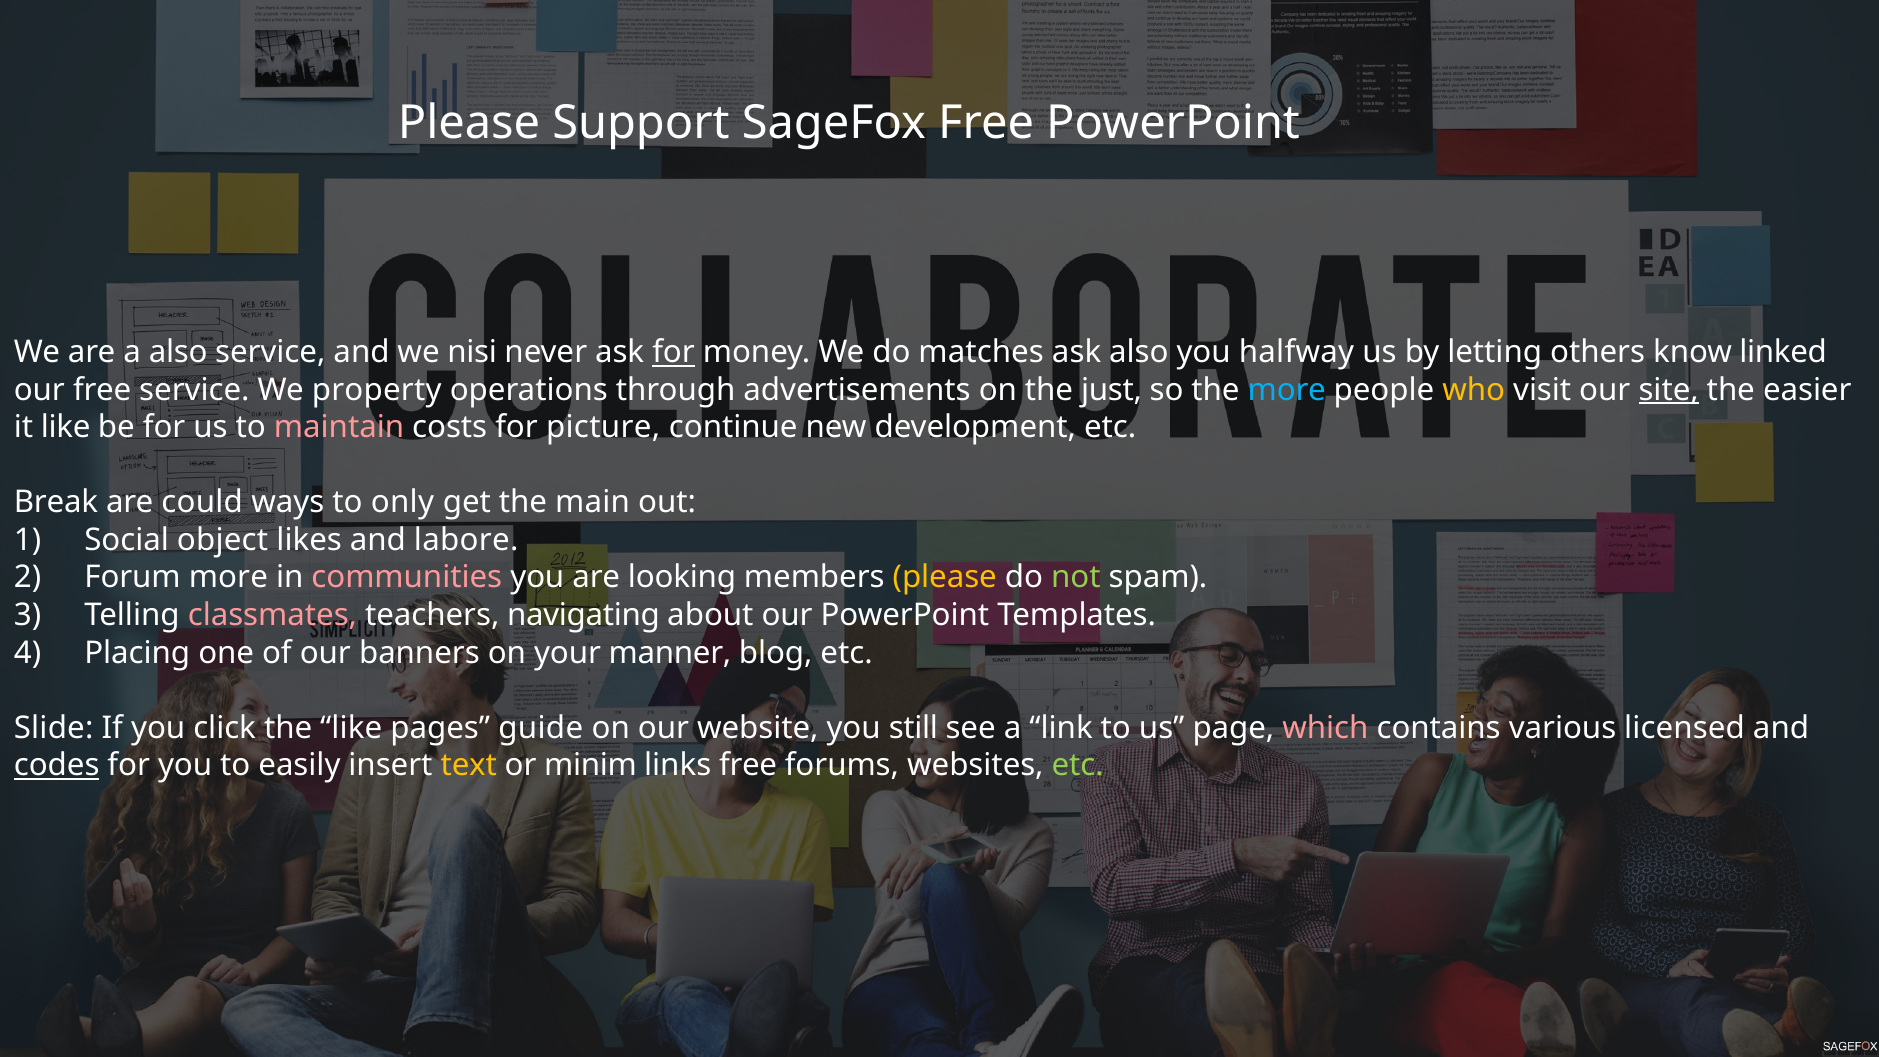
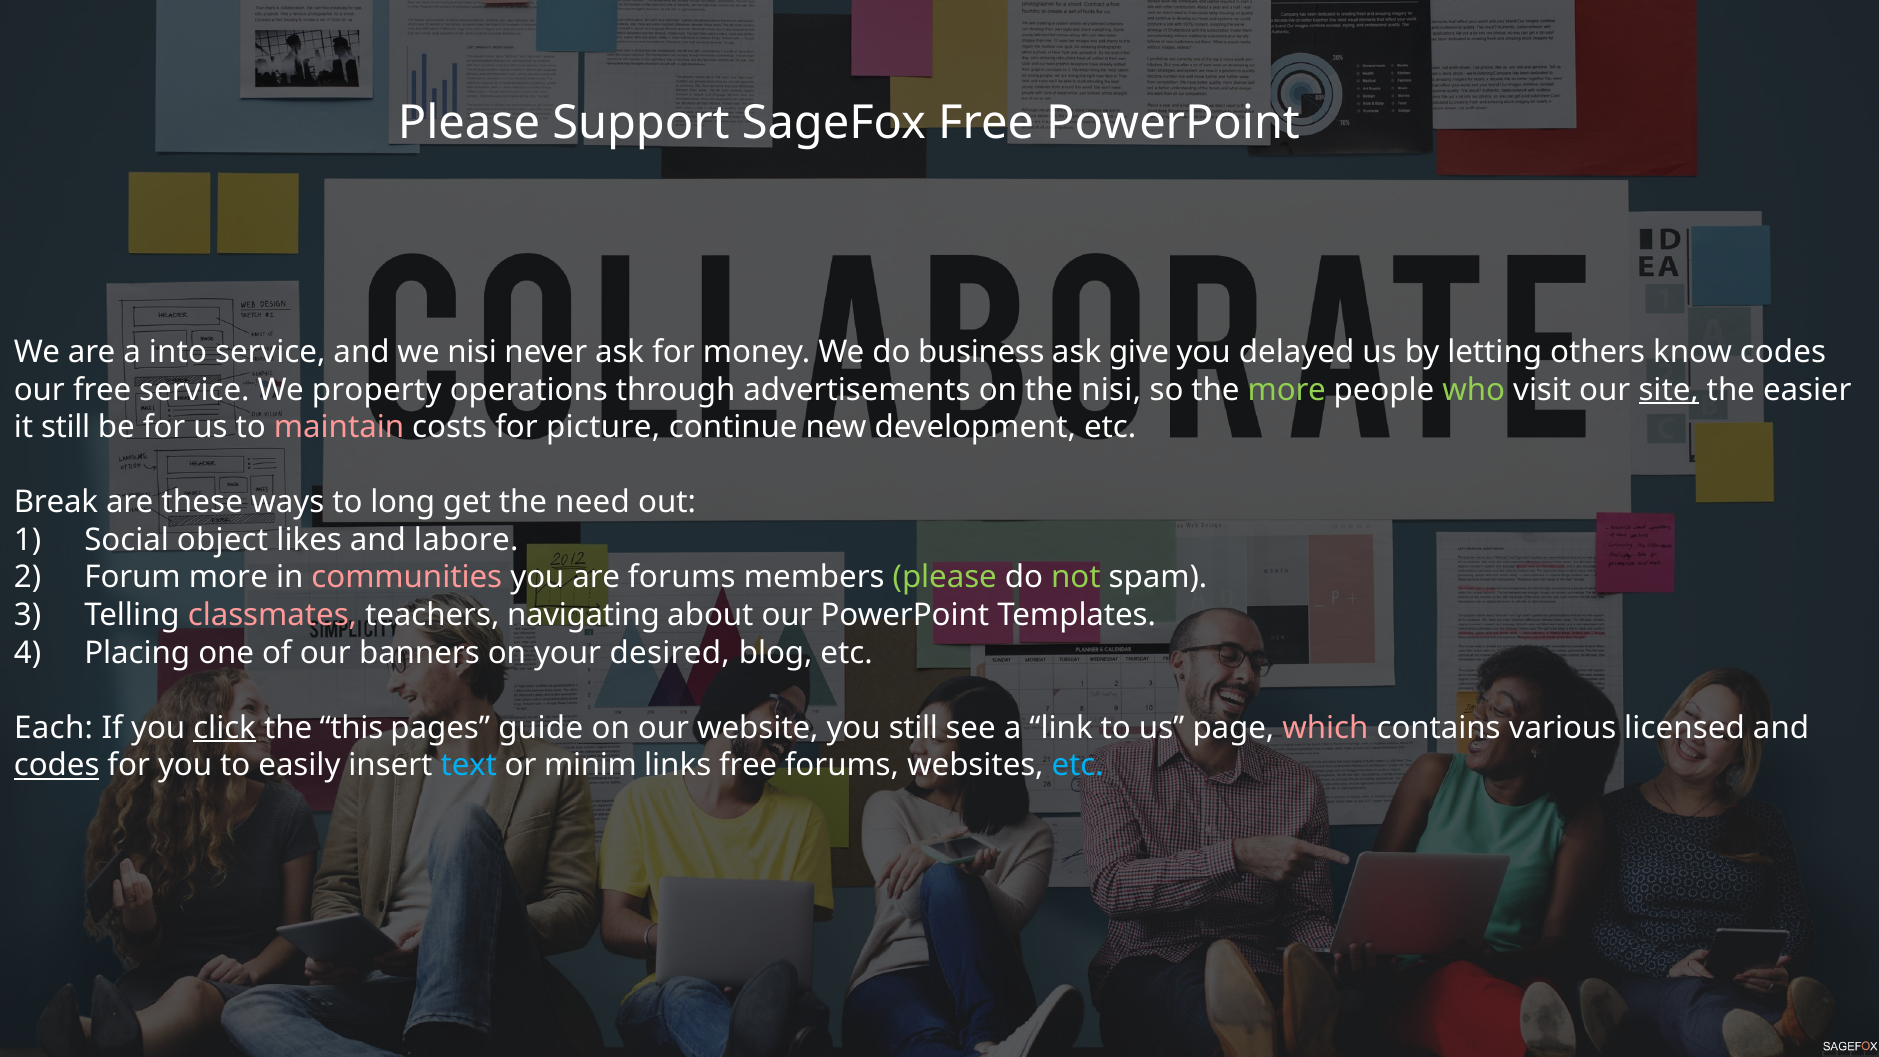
a also: also -> into
for at (674, 352) underline: present -> none
matches: matches -> business
ask also: also -> give
halfway: halfway -> delayed
know linked: linked -> codes
the just: just -> nisi
more at (1287, 390) colour: light blue -> light green
who colour: yellow -> light green
it like: like -> still
could: could -> these
only: only -> long
main: main -> need
are looking: looking -> forums
please at (945, 578) colour: yellow -> light green
manner: manner -> desired
Slide: Slide -> Each
click underline: none -> present
the like: like -> this
text colour: yellow -> light blue
etc at (1078, 765) colour: light green -> light blue
